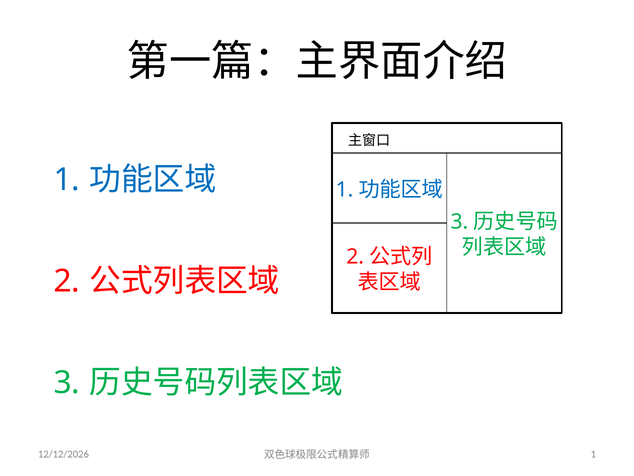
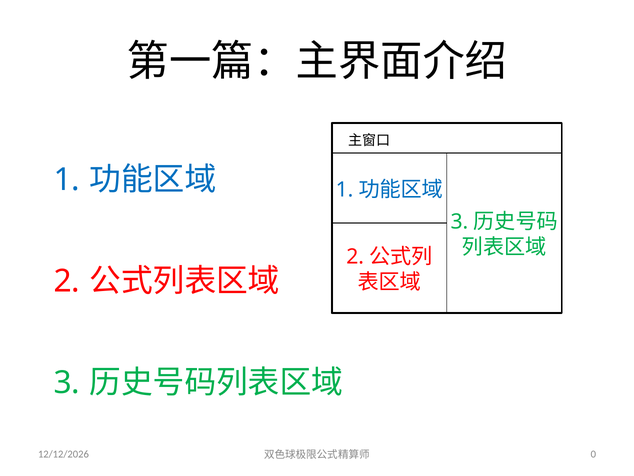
1 at (593, 454): 1 -> 0
